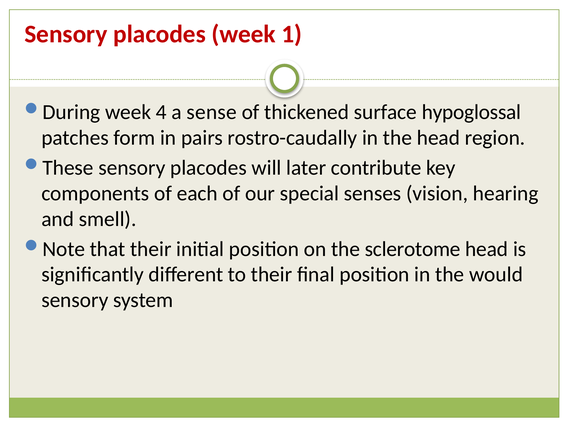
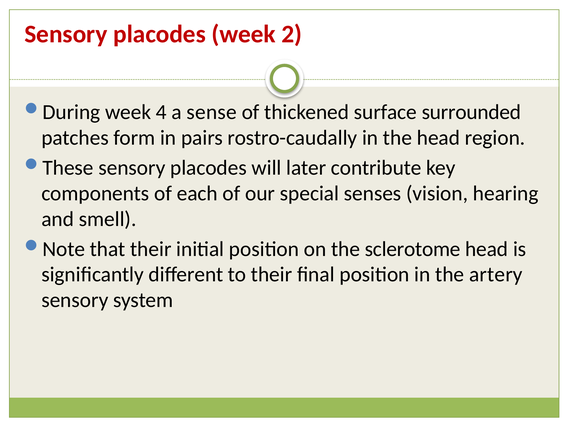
1: 1 -> 2
hypoglossal: hypoglossal -> surrounded
would: would -> artery
